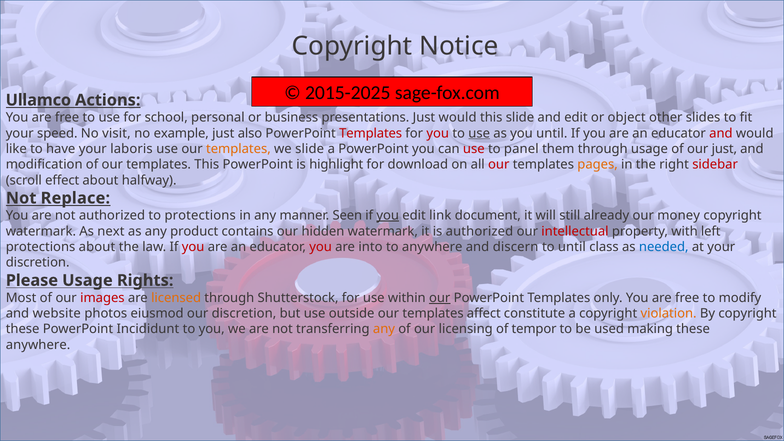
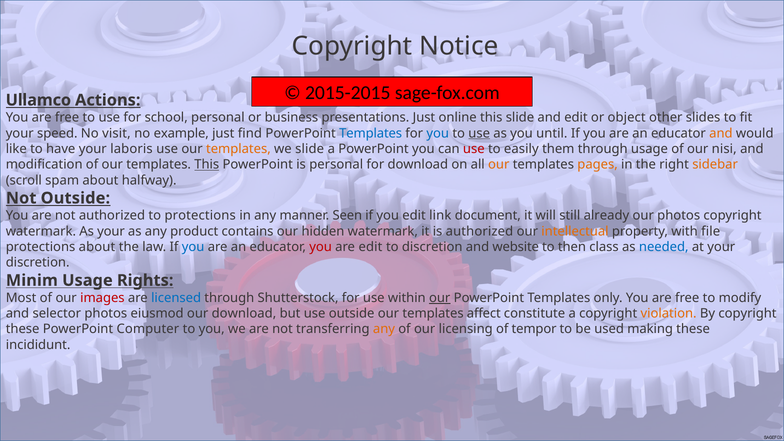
2015-2025: 2015-2025 -> 2015-2015
Just would: would -> online
also: also -> find
Templates at (371, 133) colour: red -> blue
you at (438, 133) colour: red -> blue
and at (721, 133) colour: red -> orange
panel: panel -> easily
our just: just -> nisi
This at (207, 165) underline: none -> present
is highlight: highlight -> personal
our at (499, 165) colour: red -> orange
sidebar colour: red -> orange
effect: effect -> spam
Not Replace: Replace -> Outside
you at (388, 216) underline: present -> none
our money: money -> photos
As next: next -> your
intellectual colour: red -> orange
left: left -> file
you at (193, 247) colour: red -> blue
are into: into -> edit
to anywhere: anywhere -> discretion
discern: discern -> website
to until: until -> then
Please: Please -> Minim
licensed colour: orange -> blue
website: website -> selector
our discretion: discretion -> download
Incididunt: Incididunt -> Computer
anywhere at (38, 345): anywhere -> incididunt
